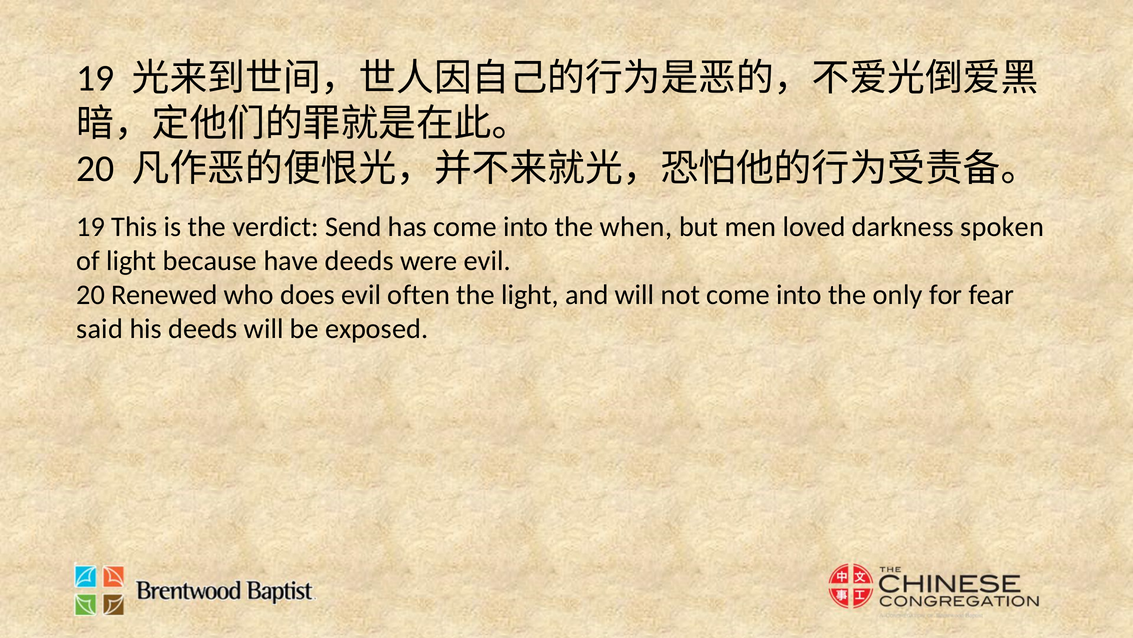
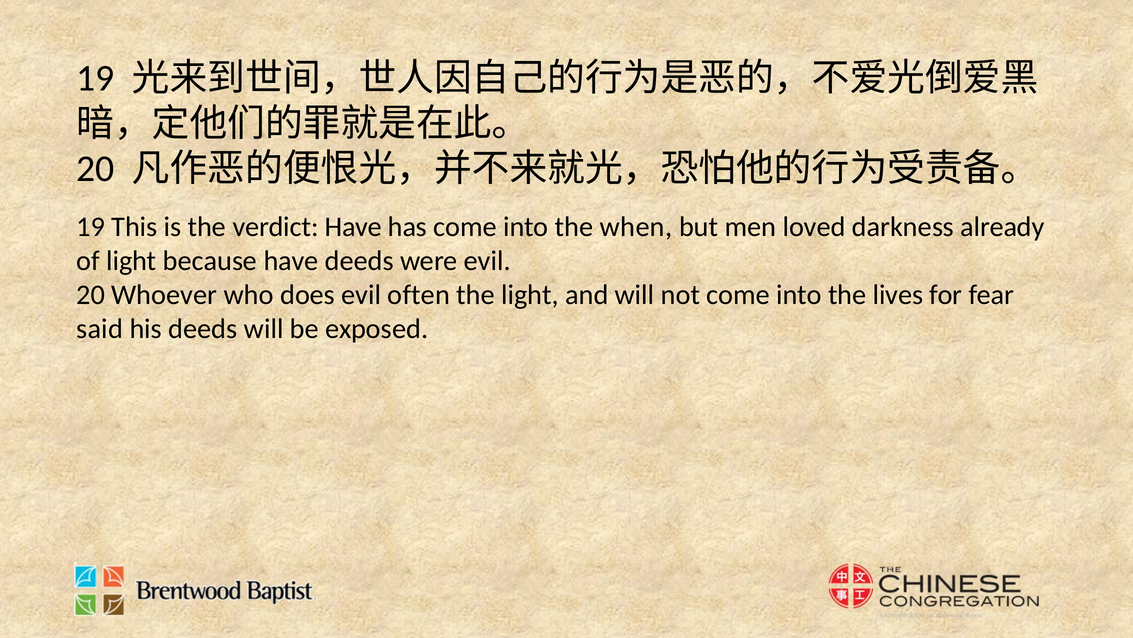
verdict Send: Send -> Have
spoken: spoken -> already
Renewed: Renewed -> Whoever
only: only -> lives
